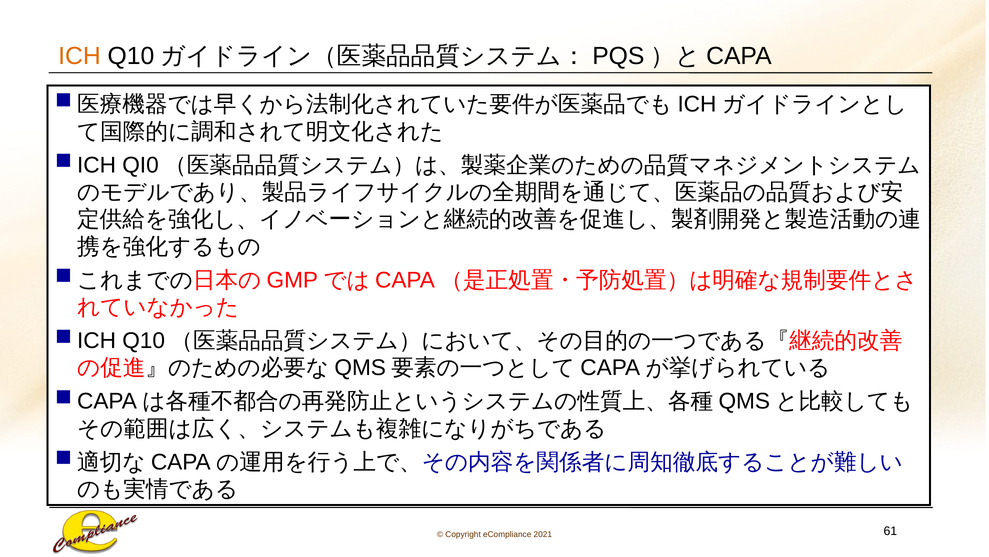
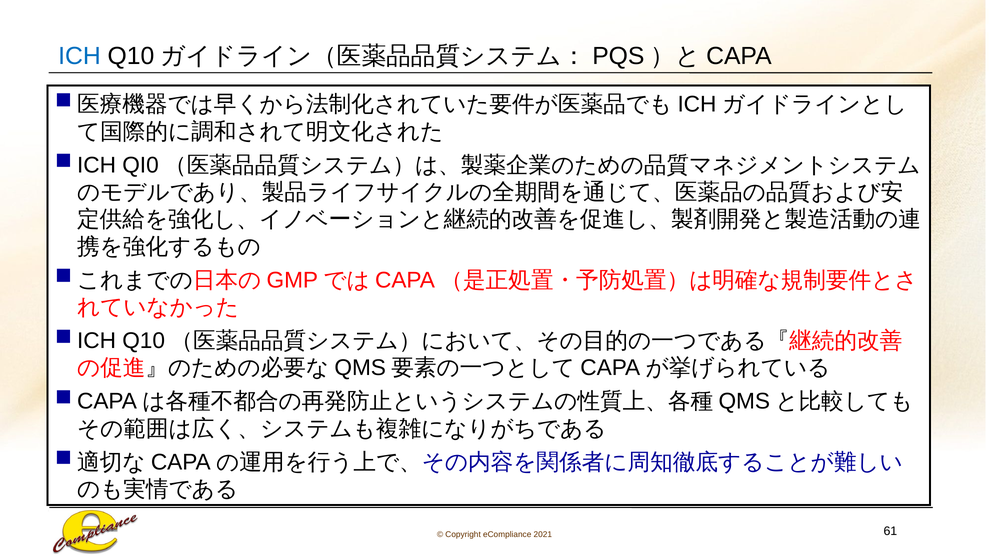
ICH colour: orange -> blue
